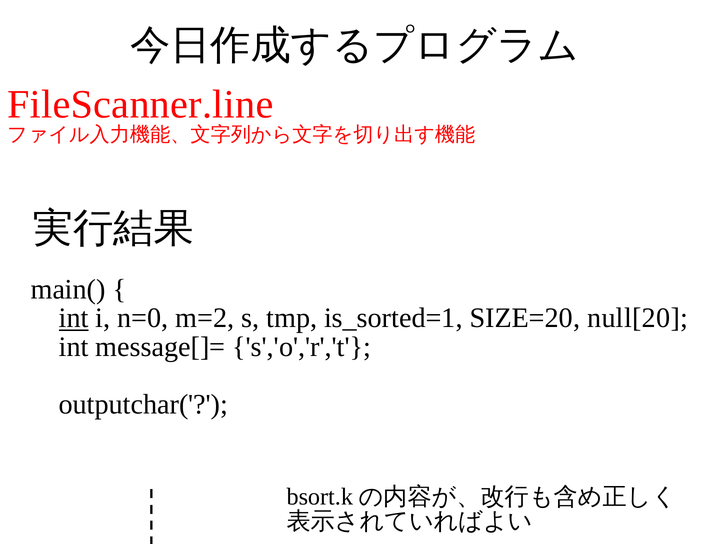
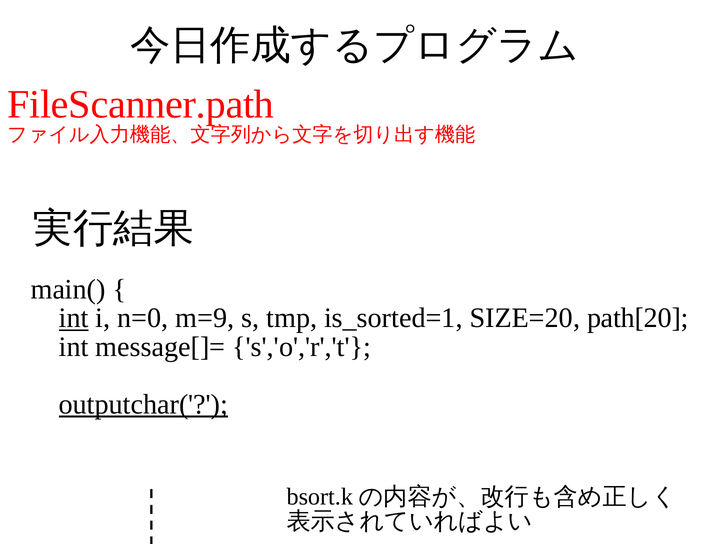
FileScanner.line: FileScanner.line -> FileScanner.path
m=2: m=2 -> m=9
null[20: null[20 -> path[20
outputchar( underline: none -> present
